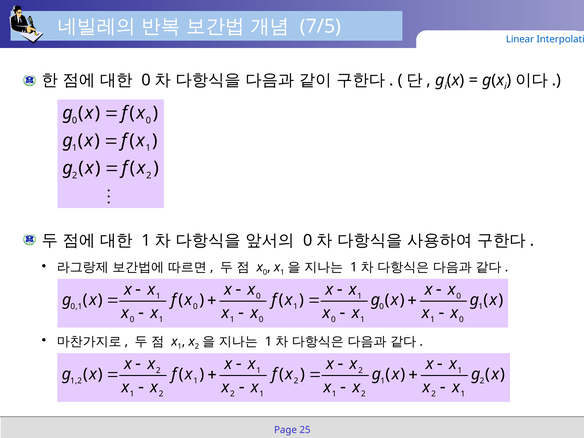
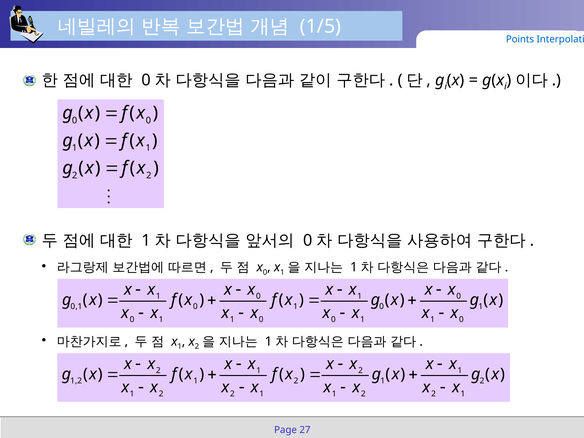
7/5: 7/5 -> 1/5
Linear: Linear -> Points
25: 25 -> 27
